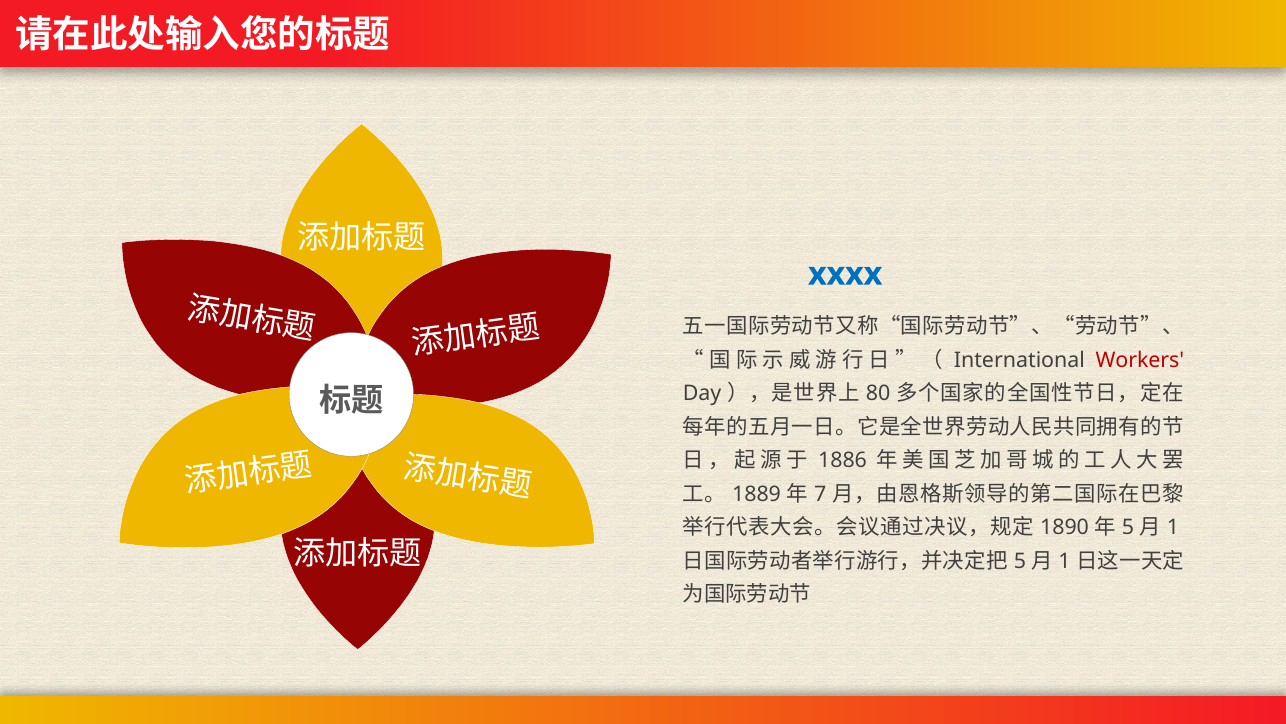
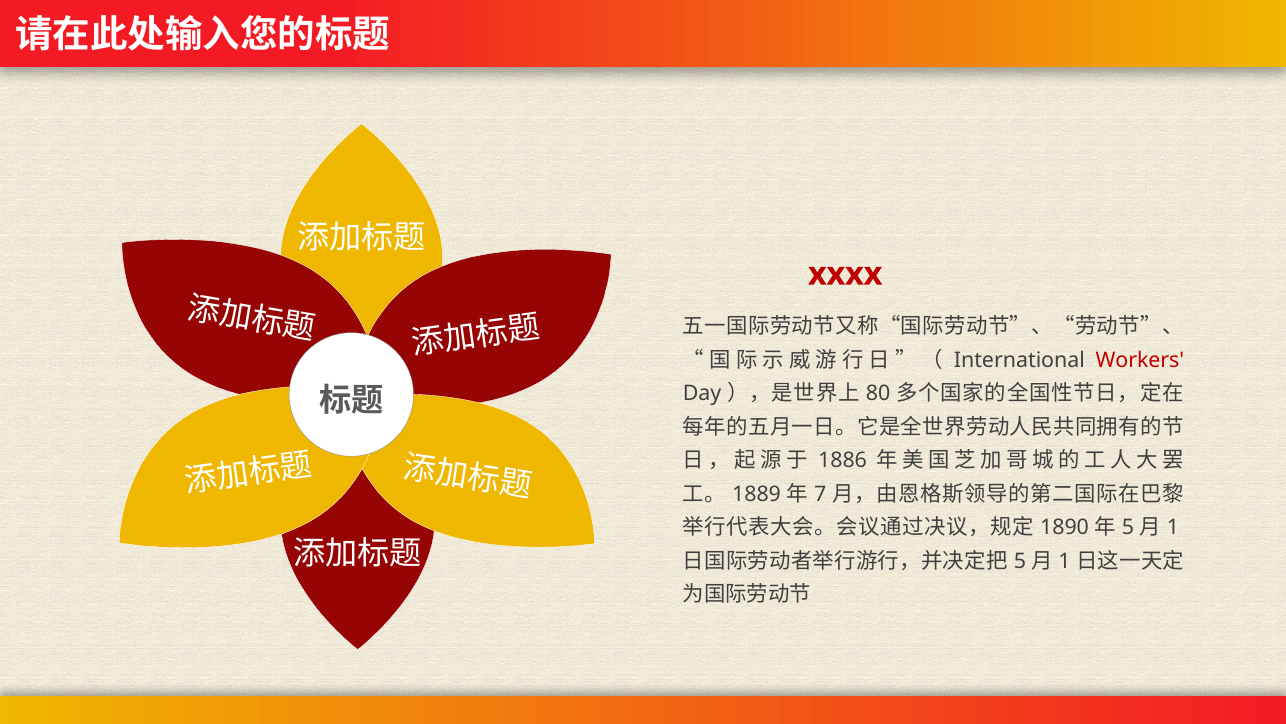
xxxx colour: blue -> red
